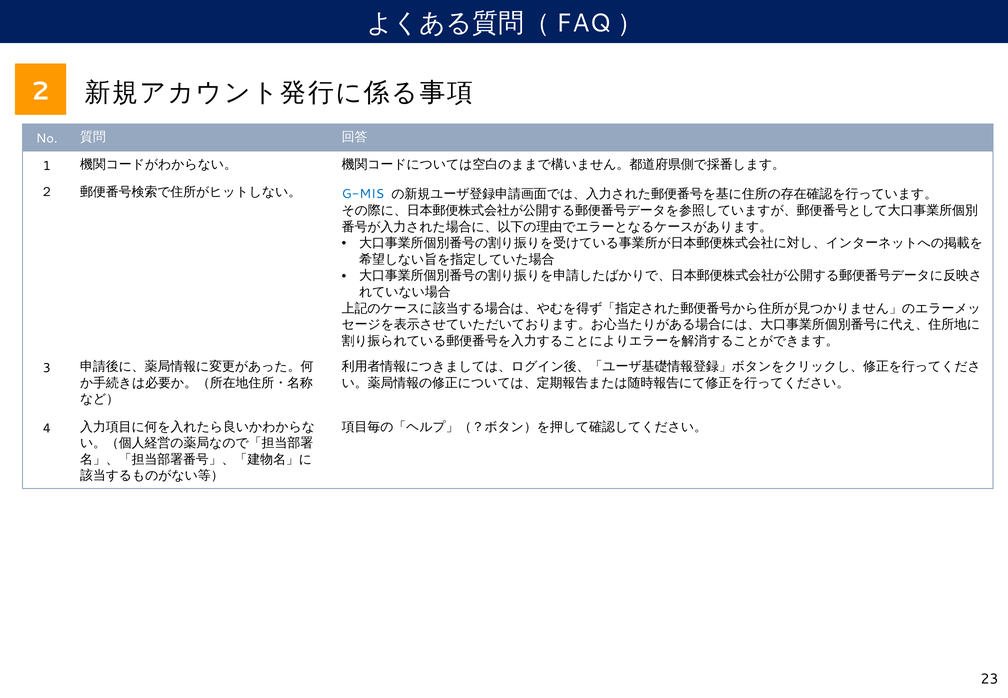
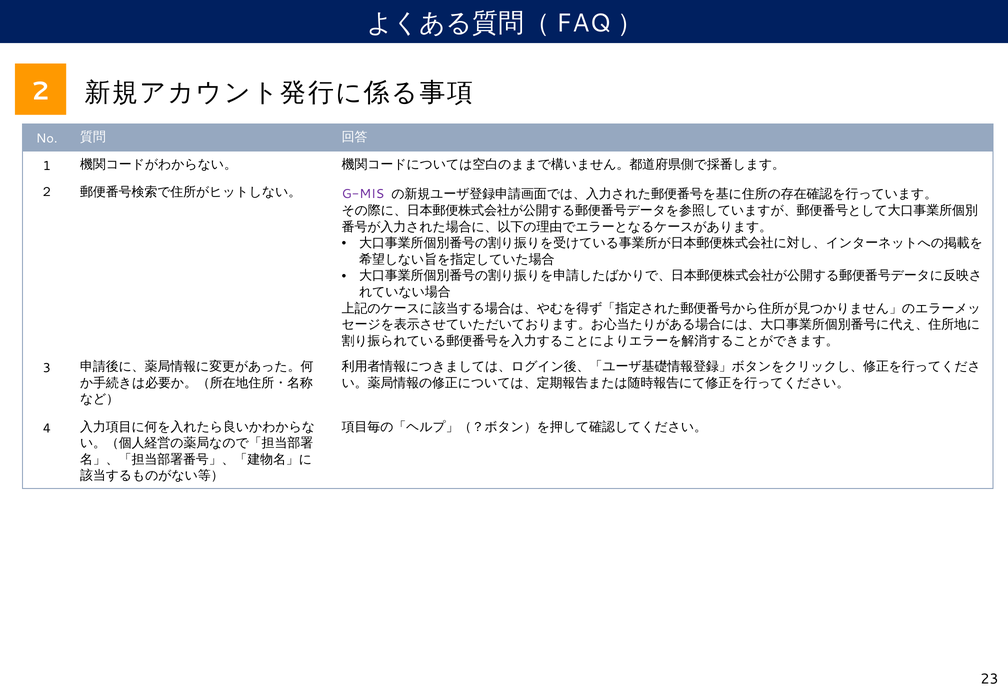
G-MIS colour: blue -> purple
